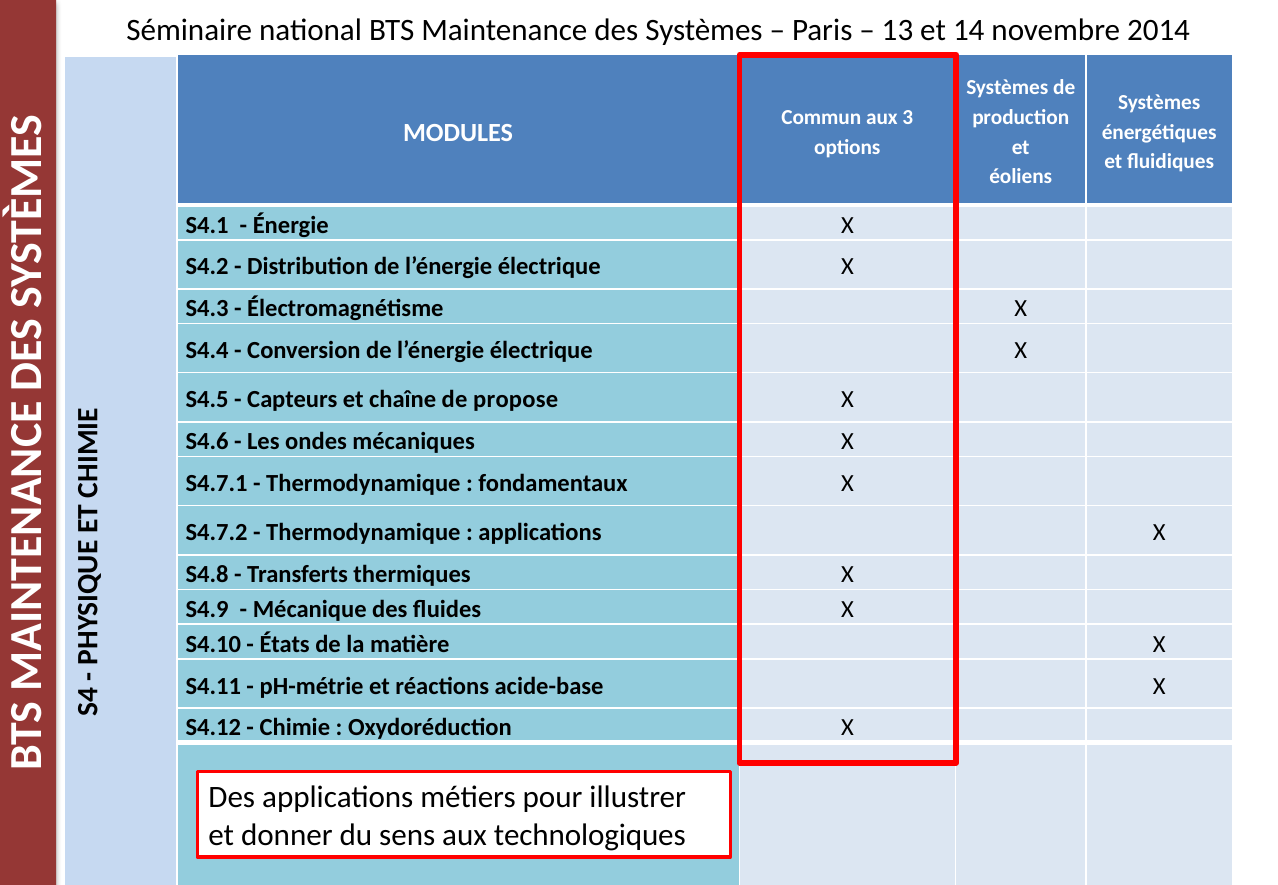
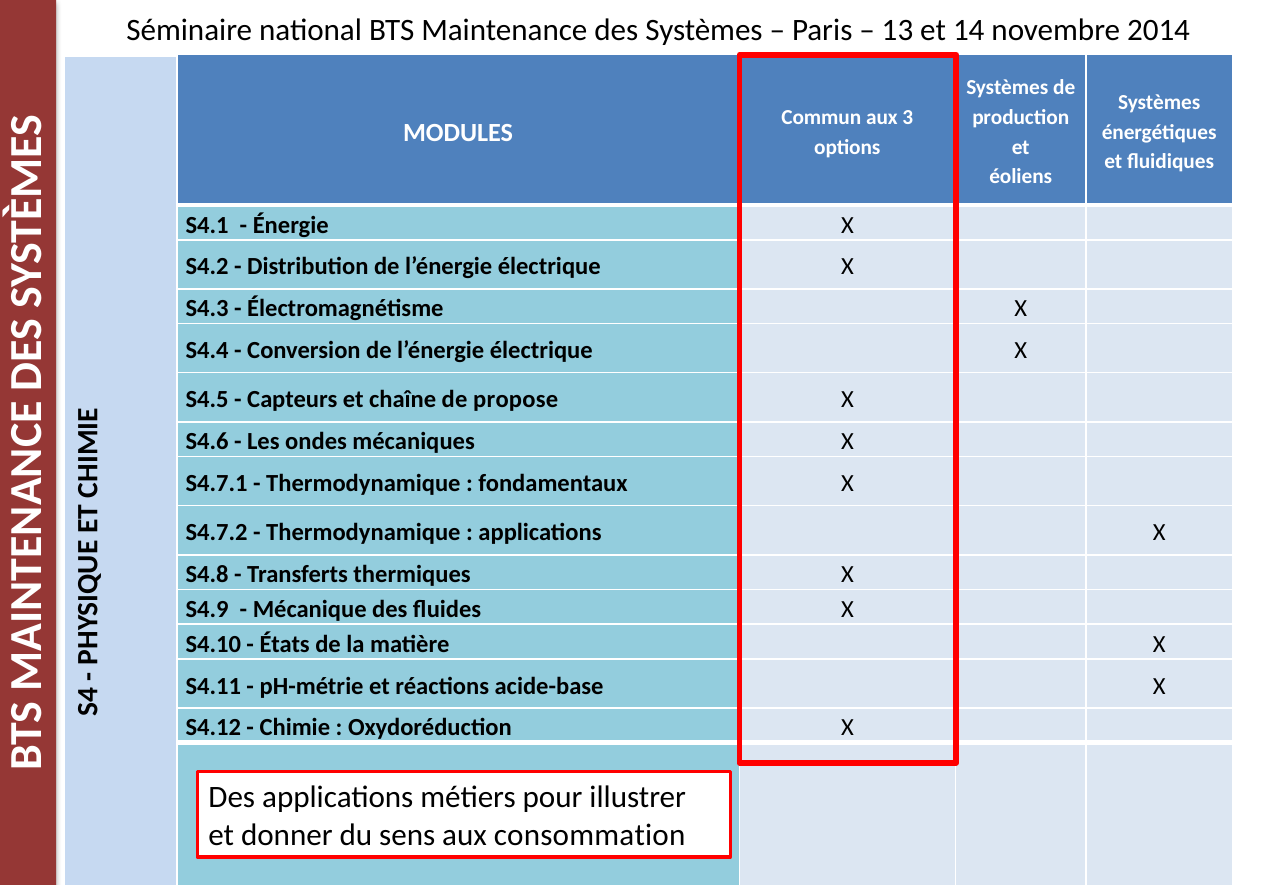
technologiques: technologiques -> consommation
